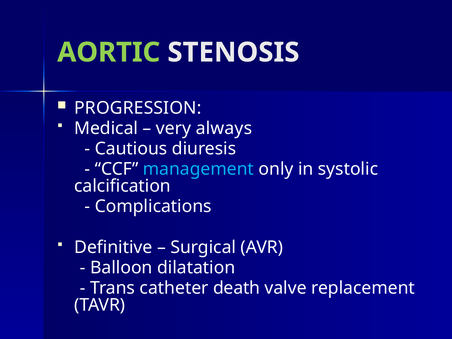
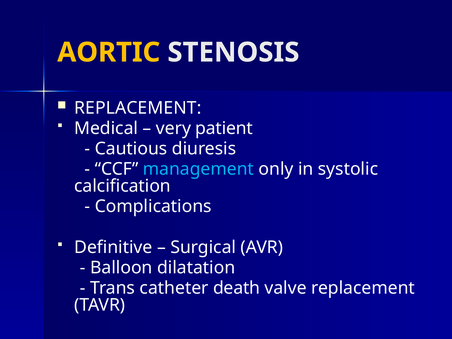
AORTIC colour: light green -> yellow
PROGRESSION at (138, 108): PROGRESSION -> REPLACEMENT
always: always -> patient
